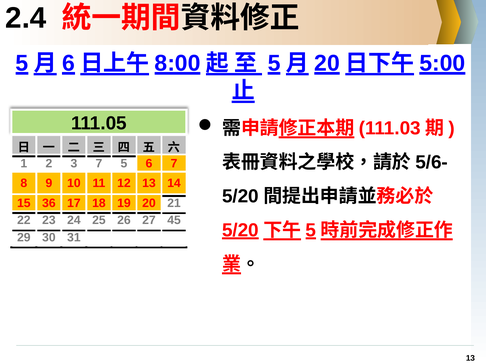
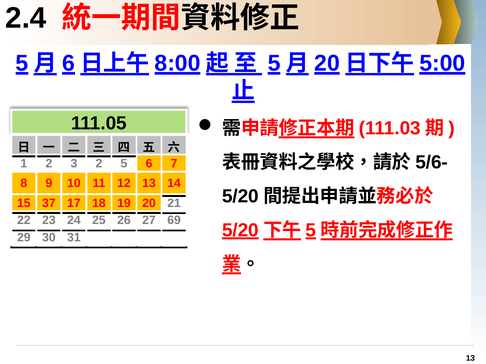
3 7: 7 -> 2
36: 36 -> 37
45: 45 -> 69
